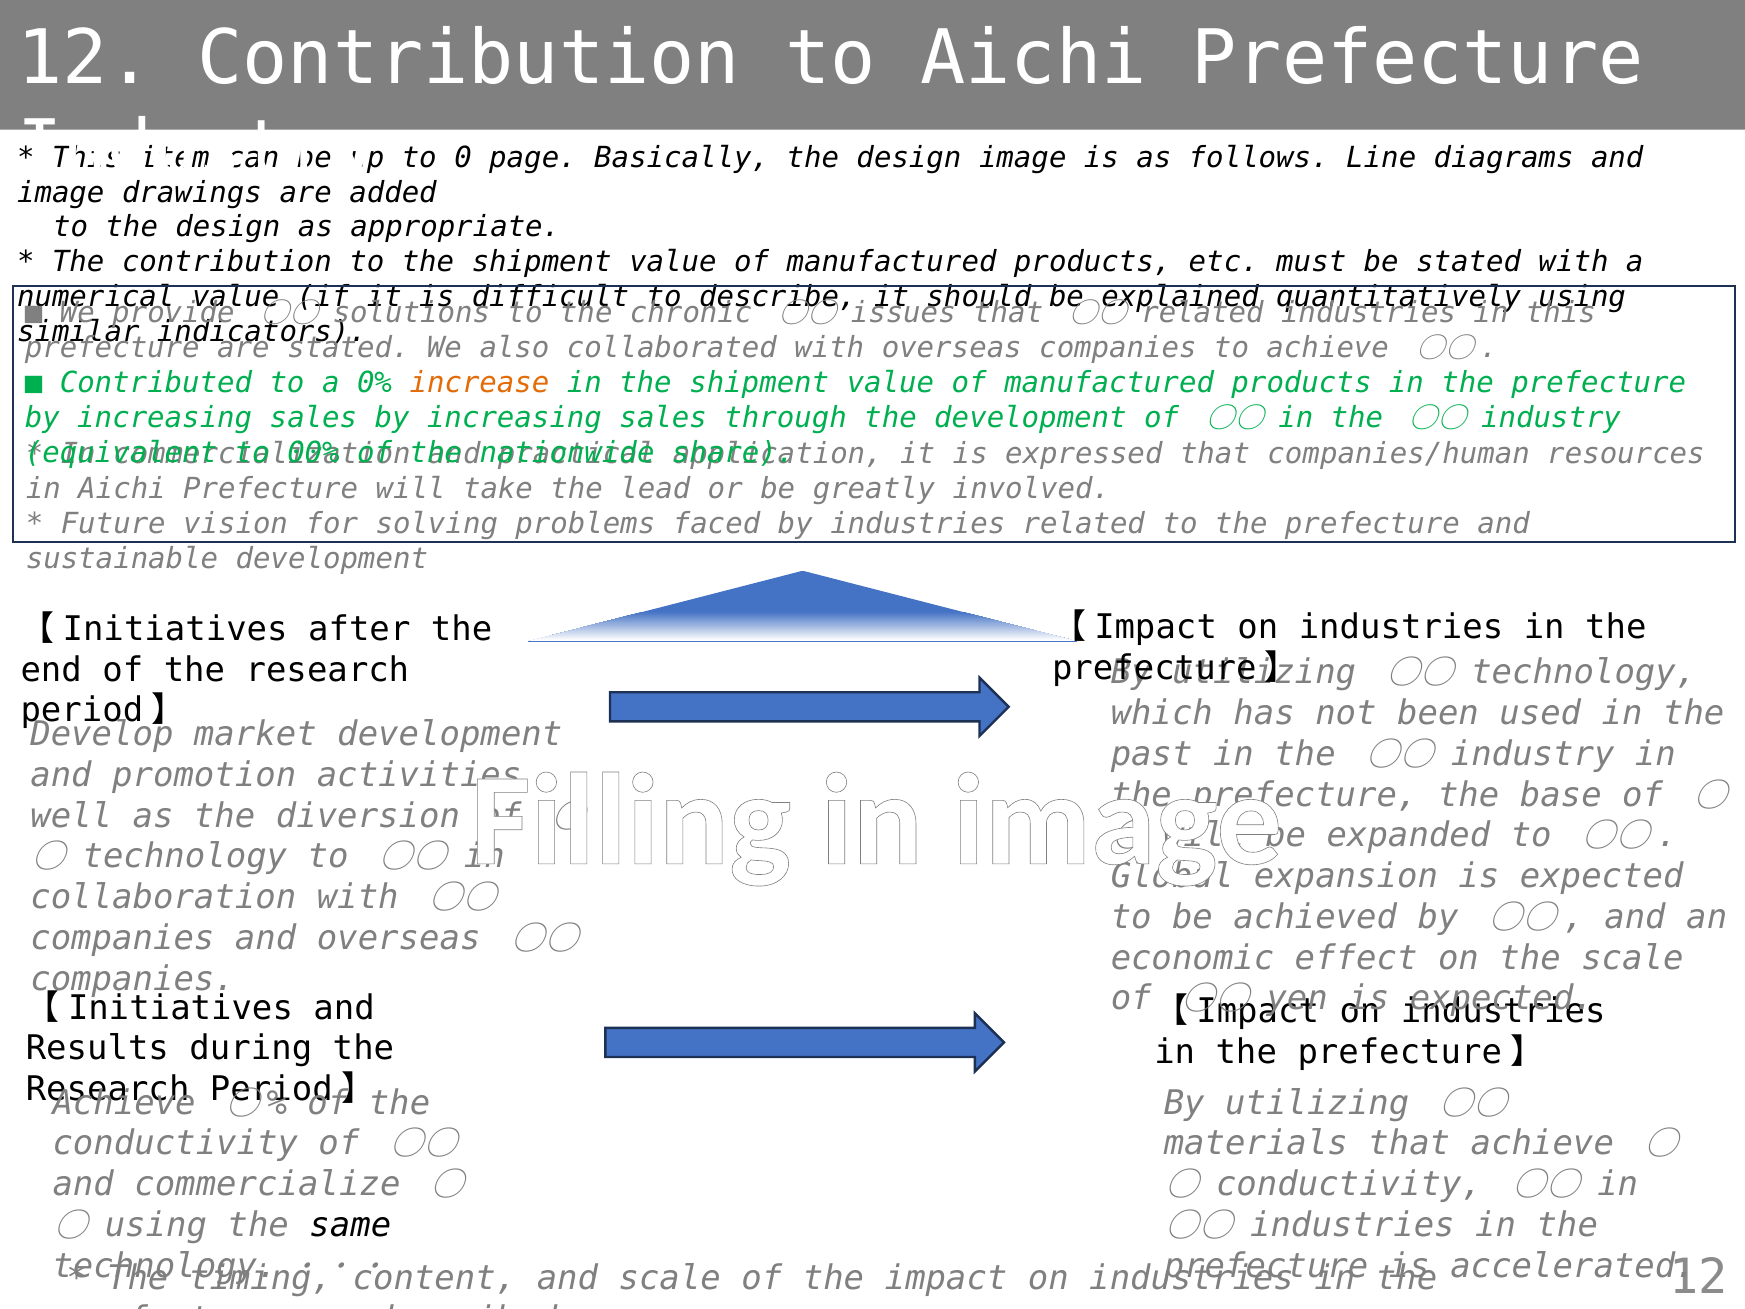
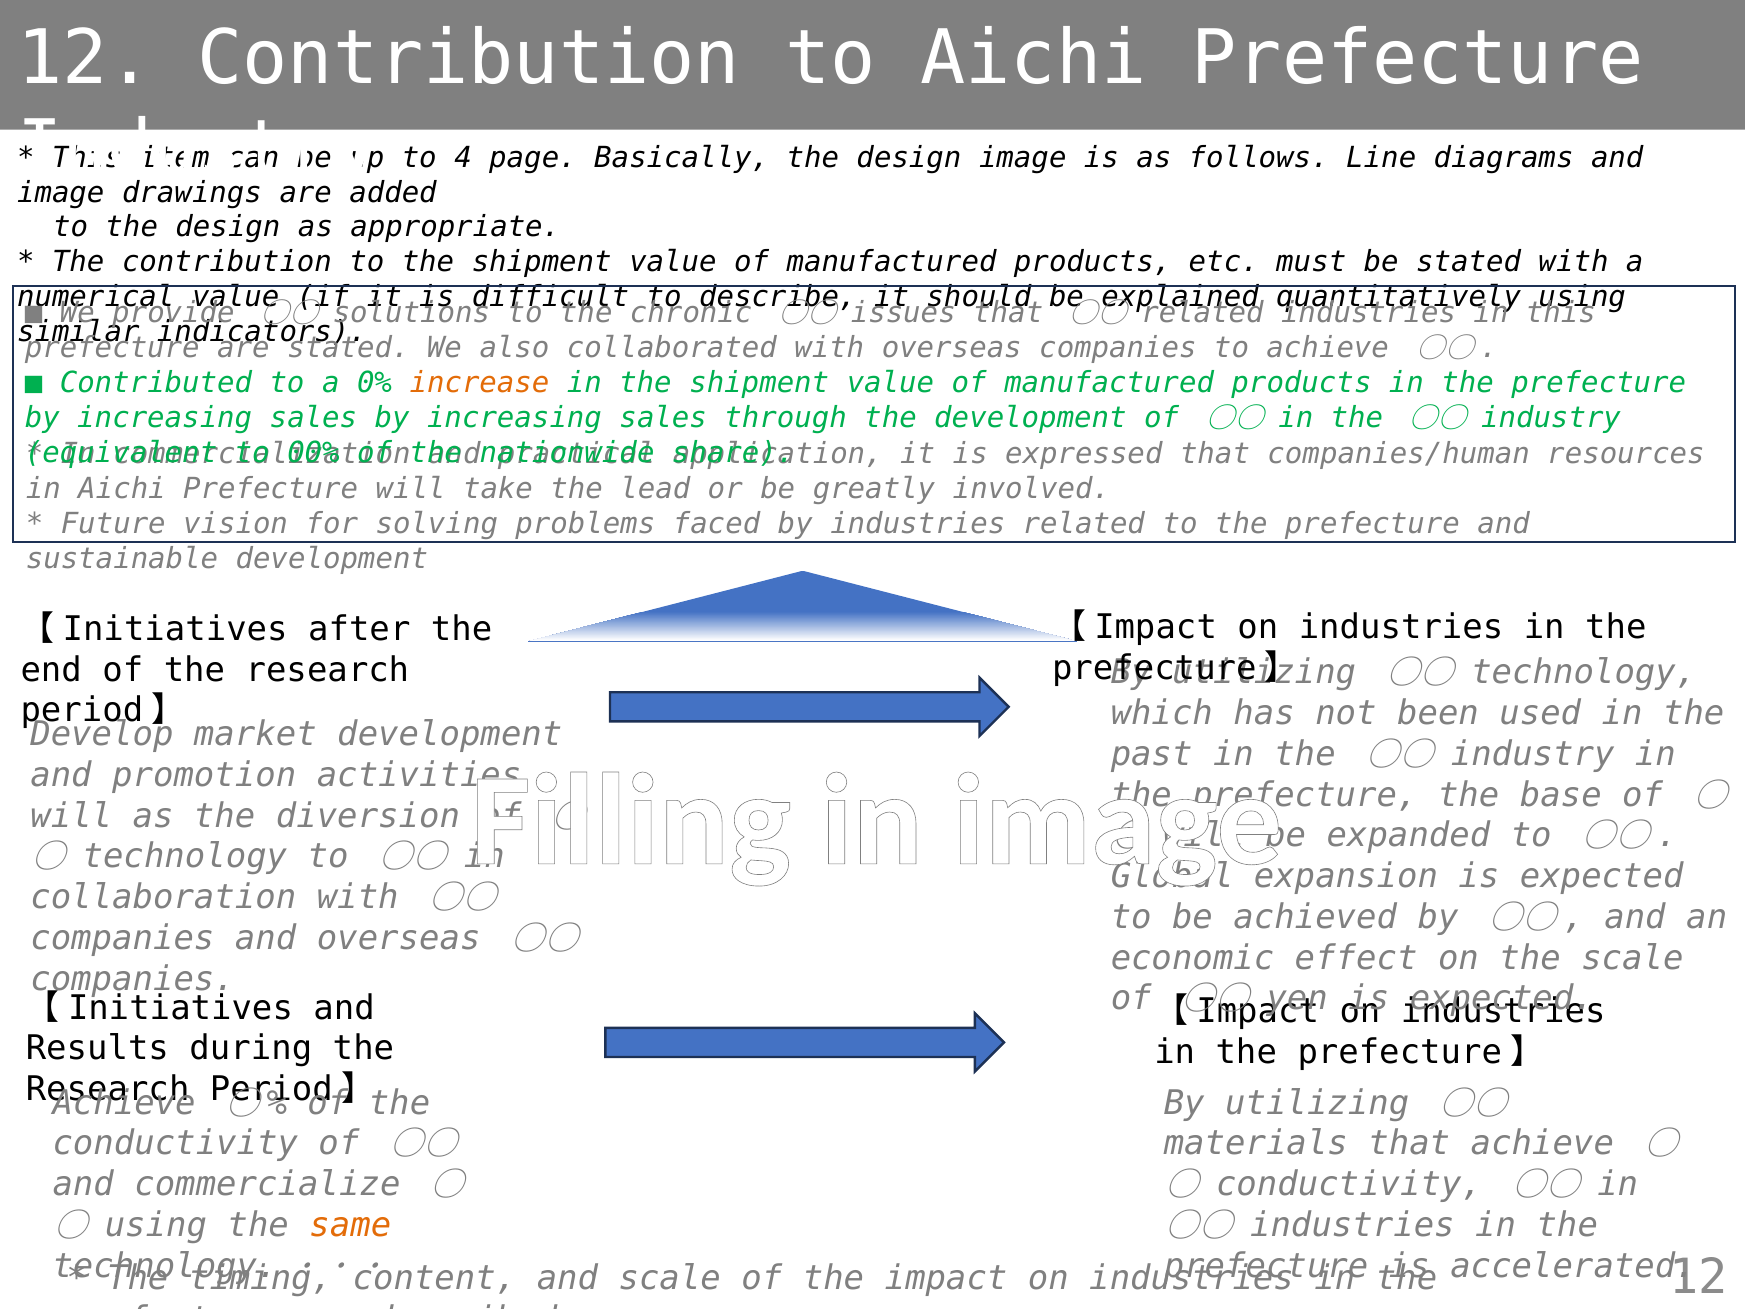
0: 0 -> 4
well at (71, 816): well -> will
same colour: black -> orange
